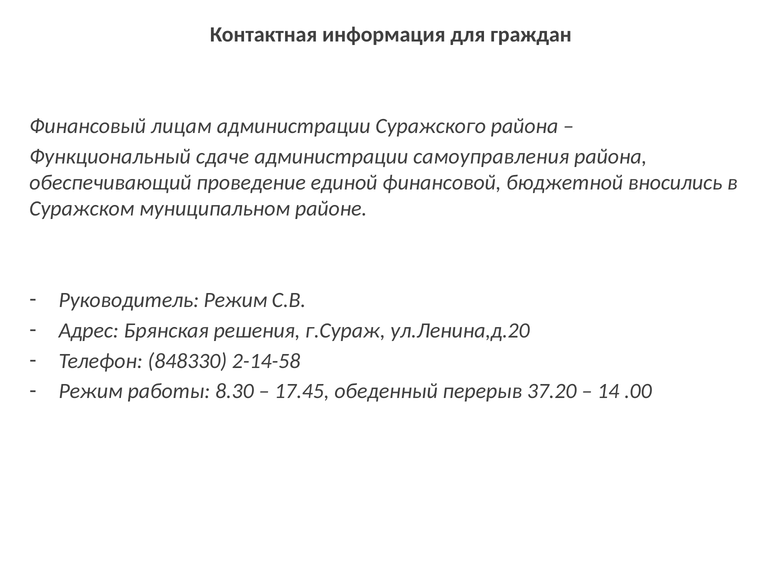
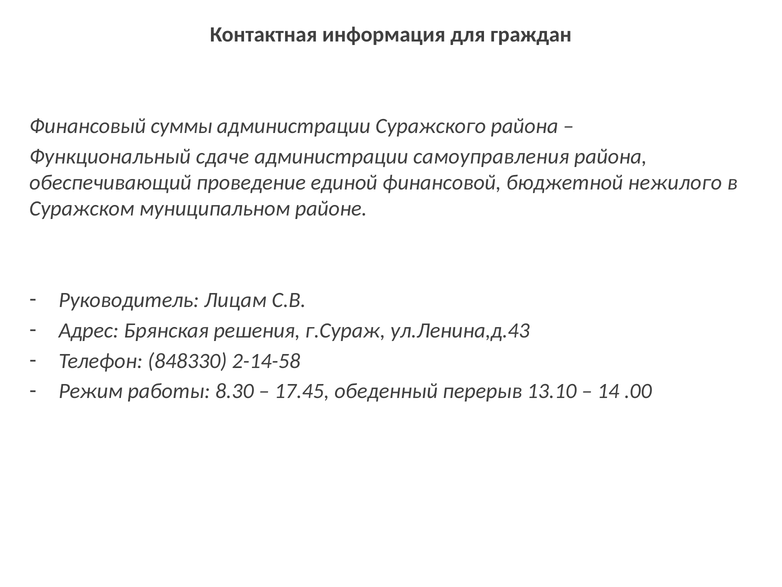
лицам: лицам -> суммы
вносились: вносились -> нежилого
Руководитель Режим: Режим -> Лицам
ул.Ленина,д.20: ул.Ленина,д.20 -> ул.Ленина,д.43
37.20: 37.20 -> 13.10
